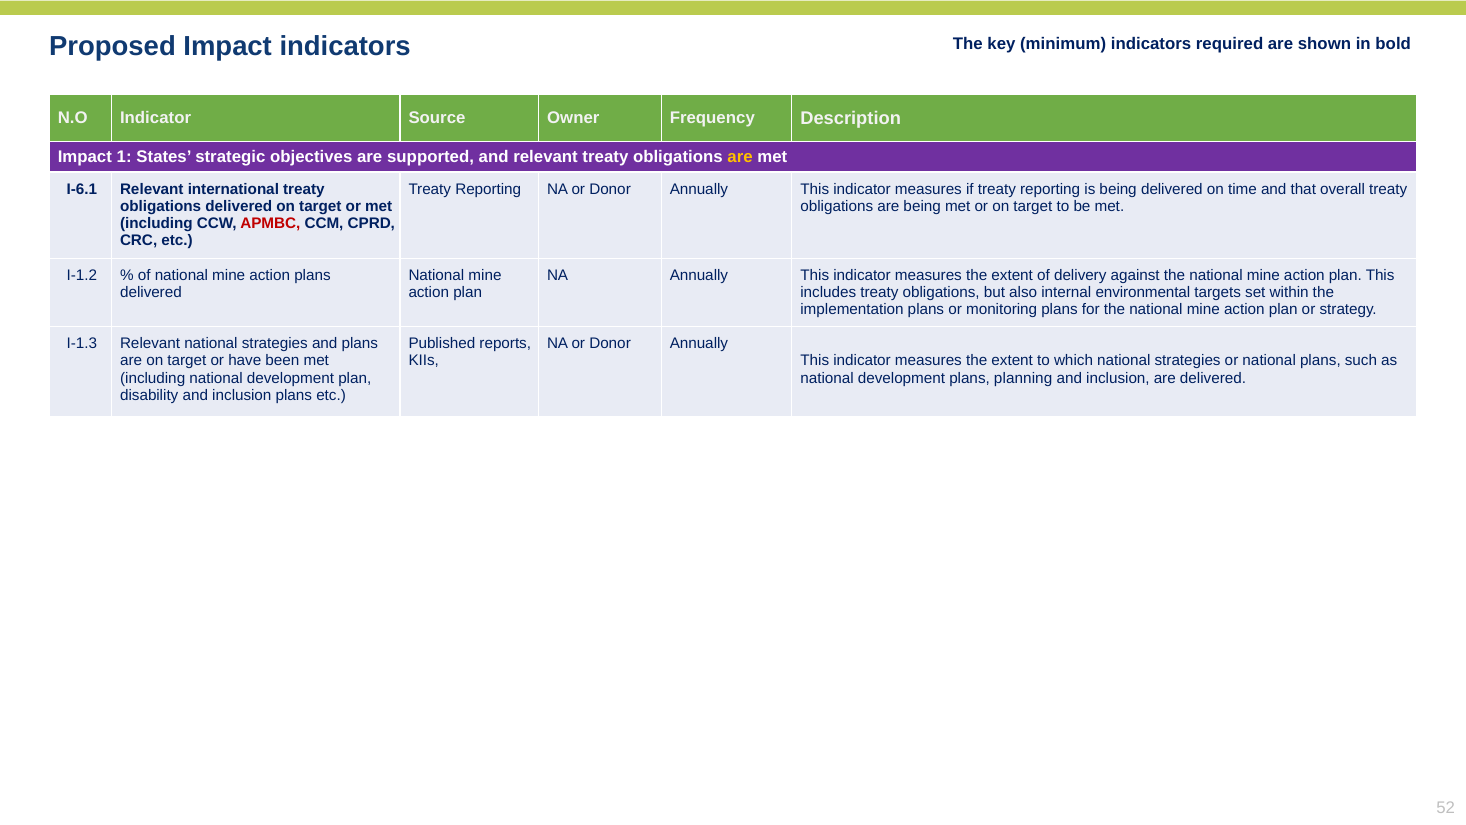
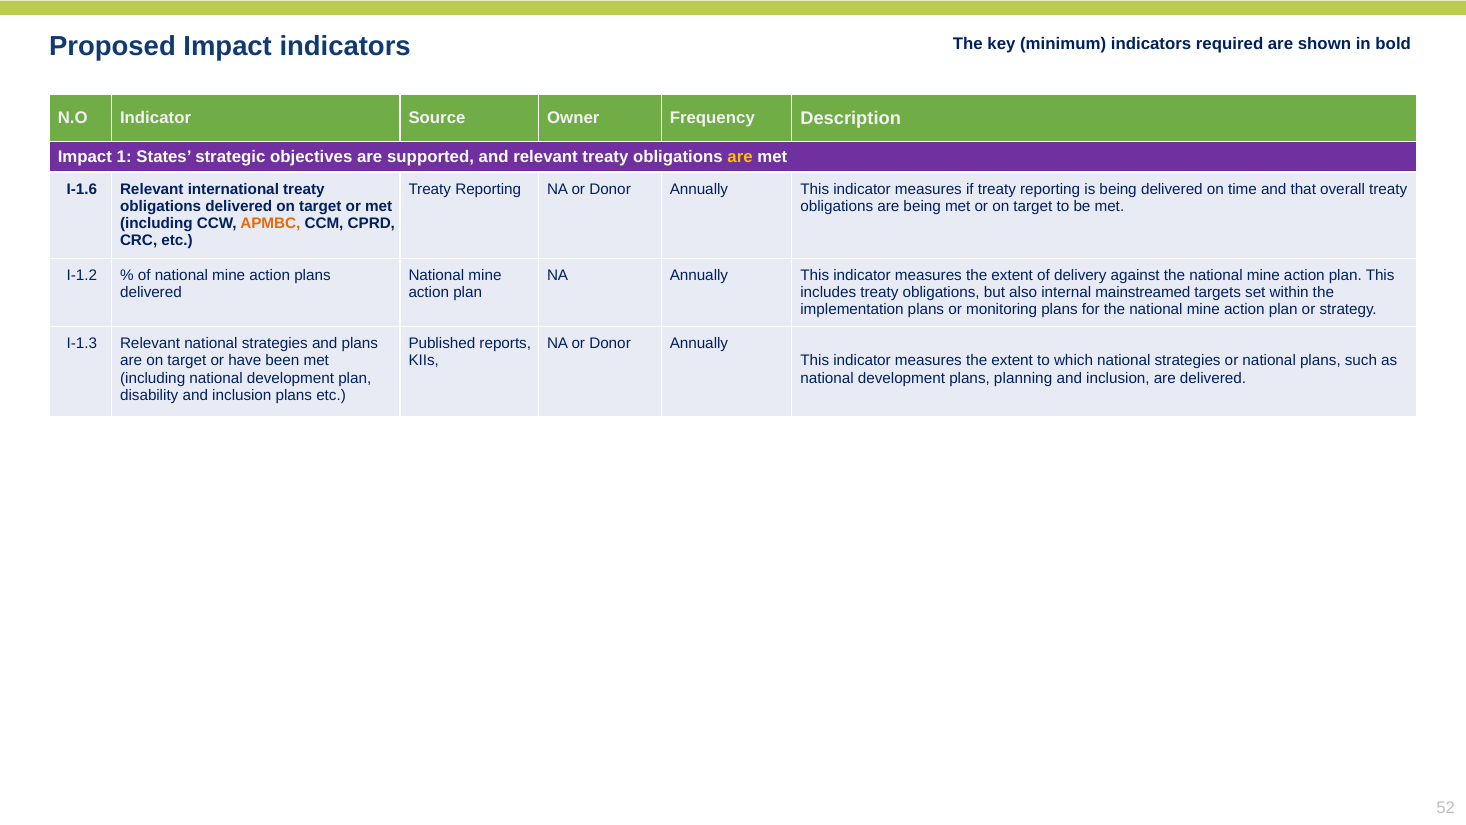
I-6.1: I-6.1 -> I-1.6
APMBC colour: red -> orange
environmental: environmental -> mainstreamed
